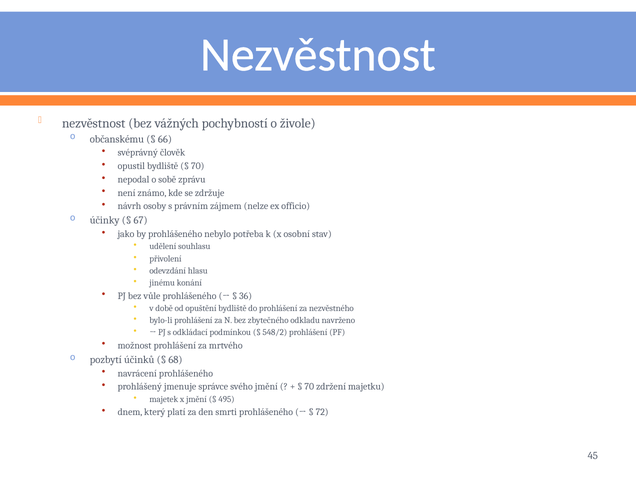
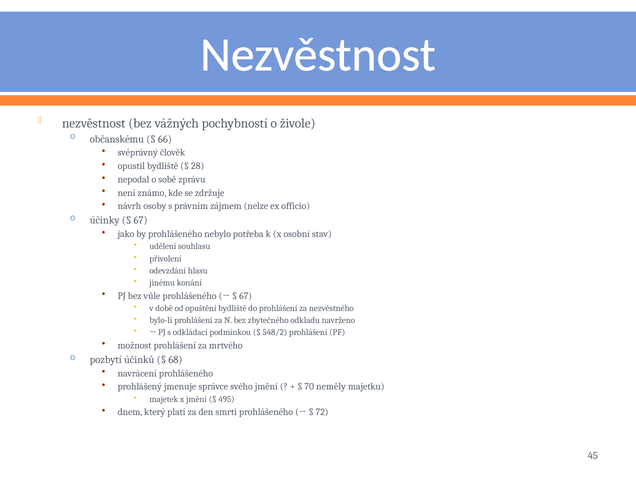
70 at (198, 166): 70 -> 28
36 at (246, 296): 36 -> 67
zdržení: zdržení -> neměly
